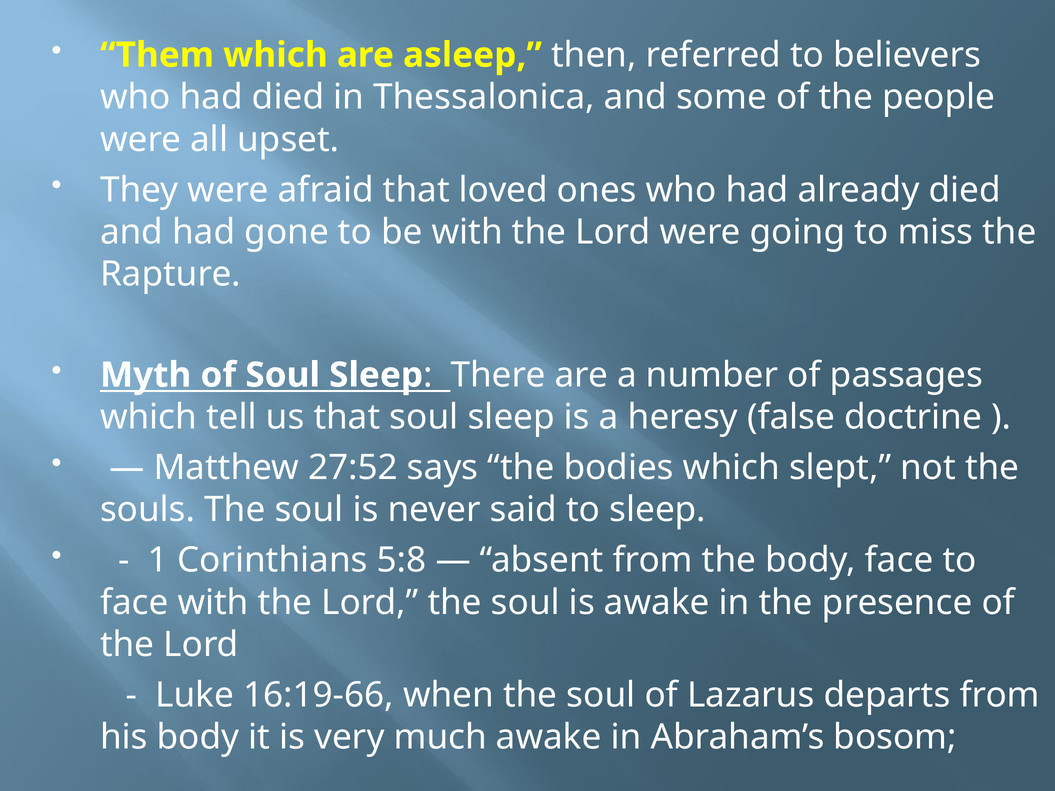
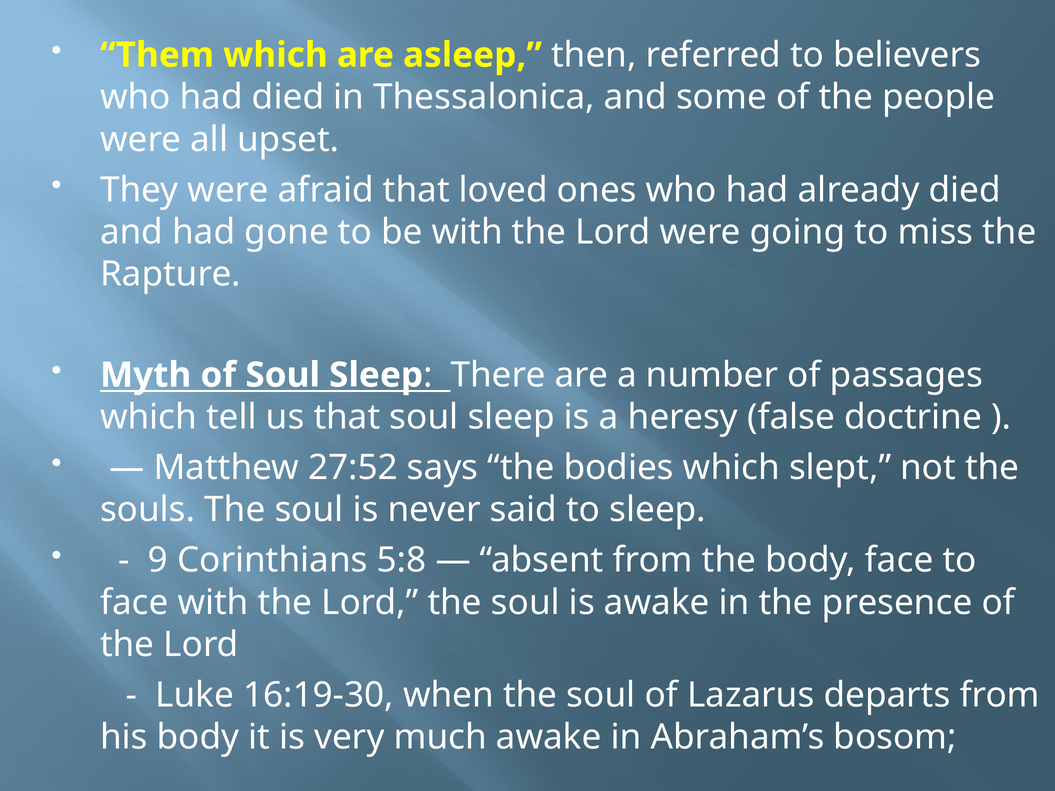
1: 1 -> 9
16:19-66: 16:19-66 -> 16:19-30
